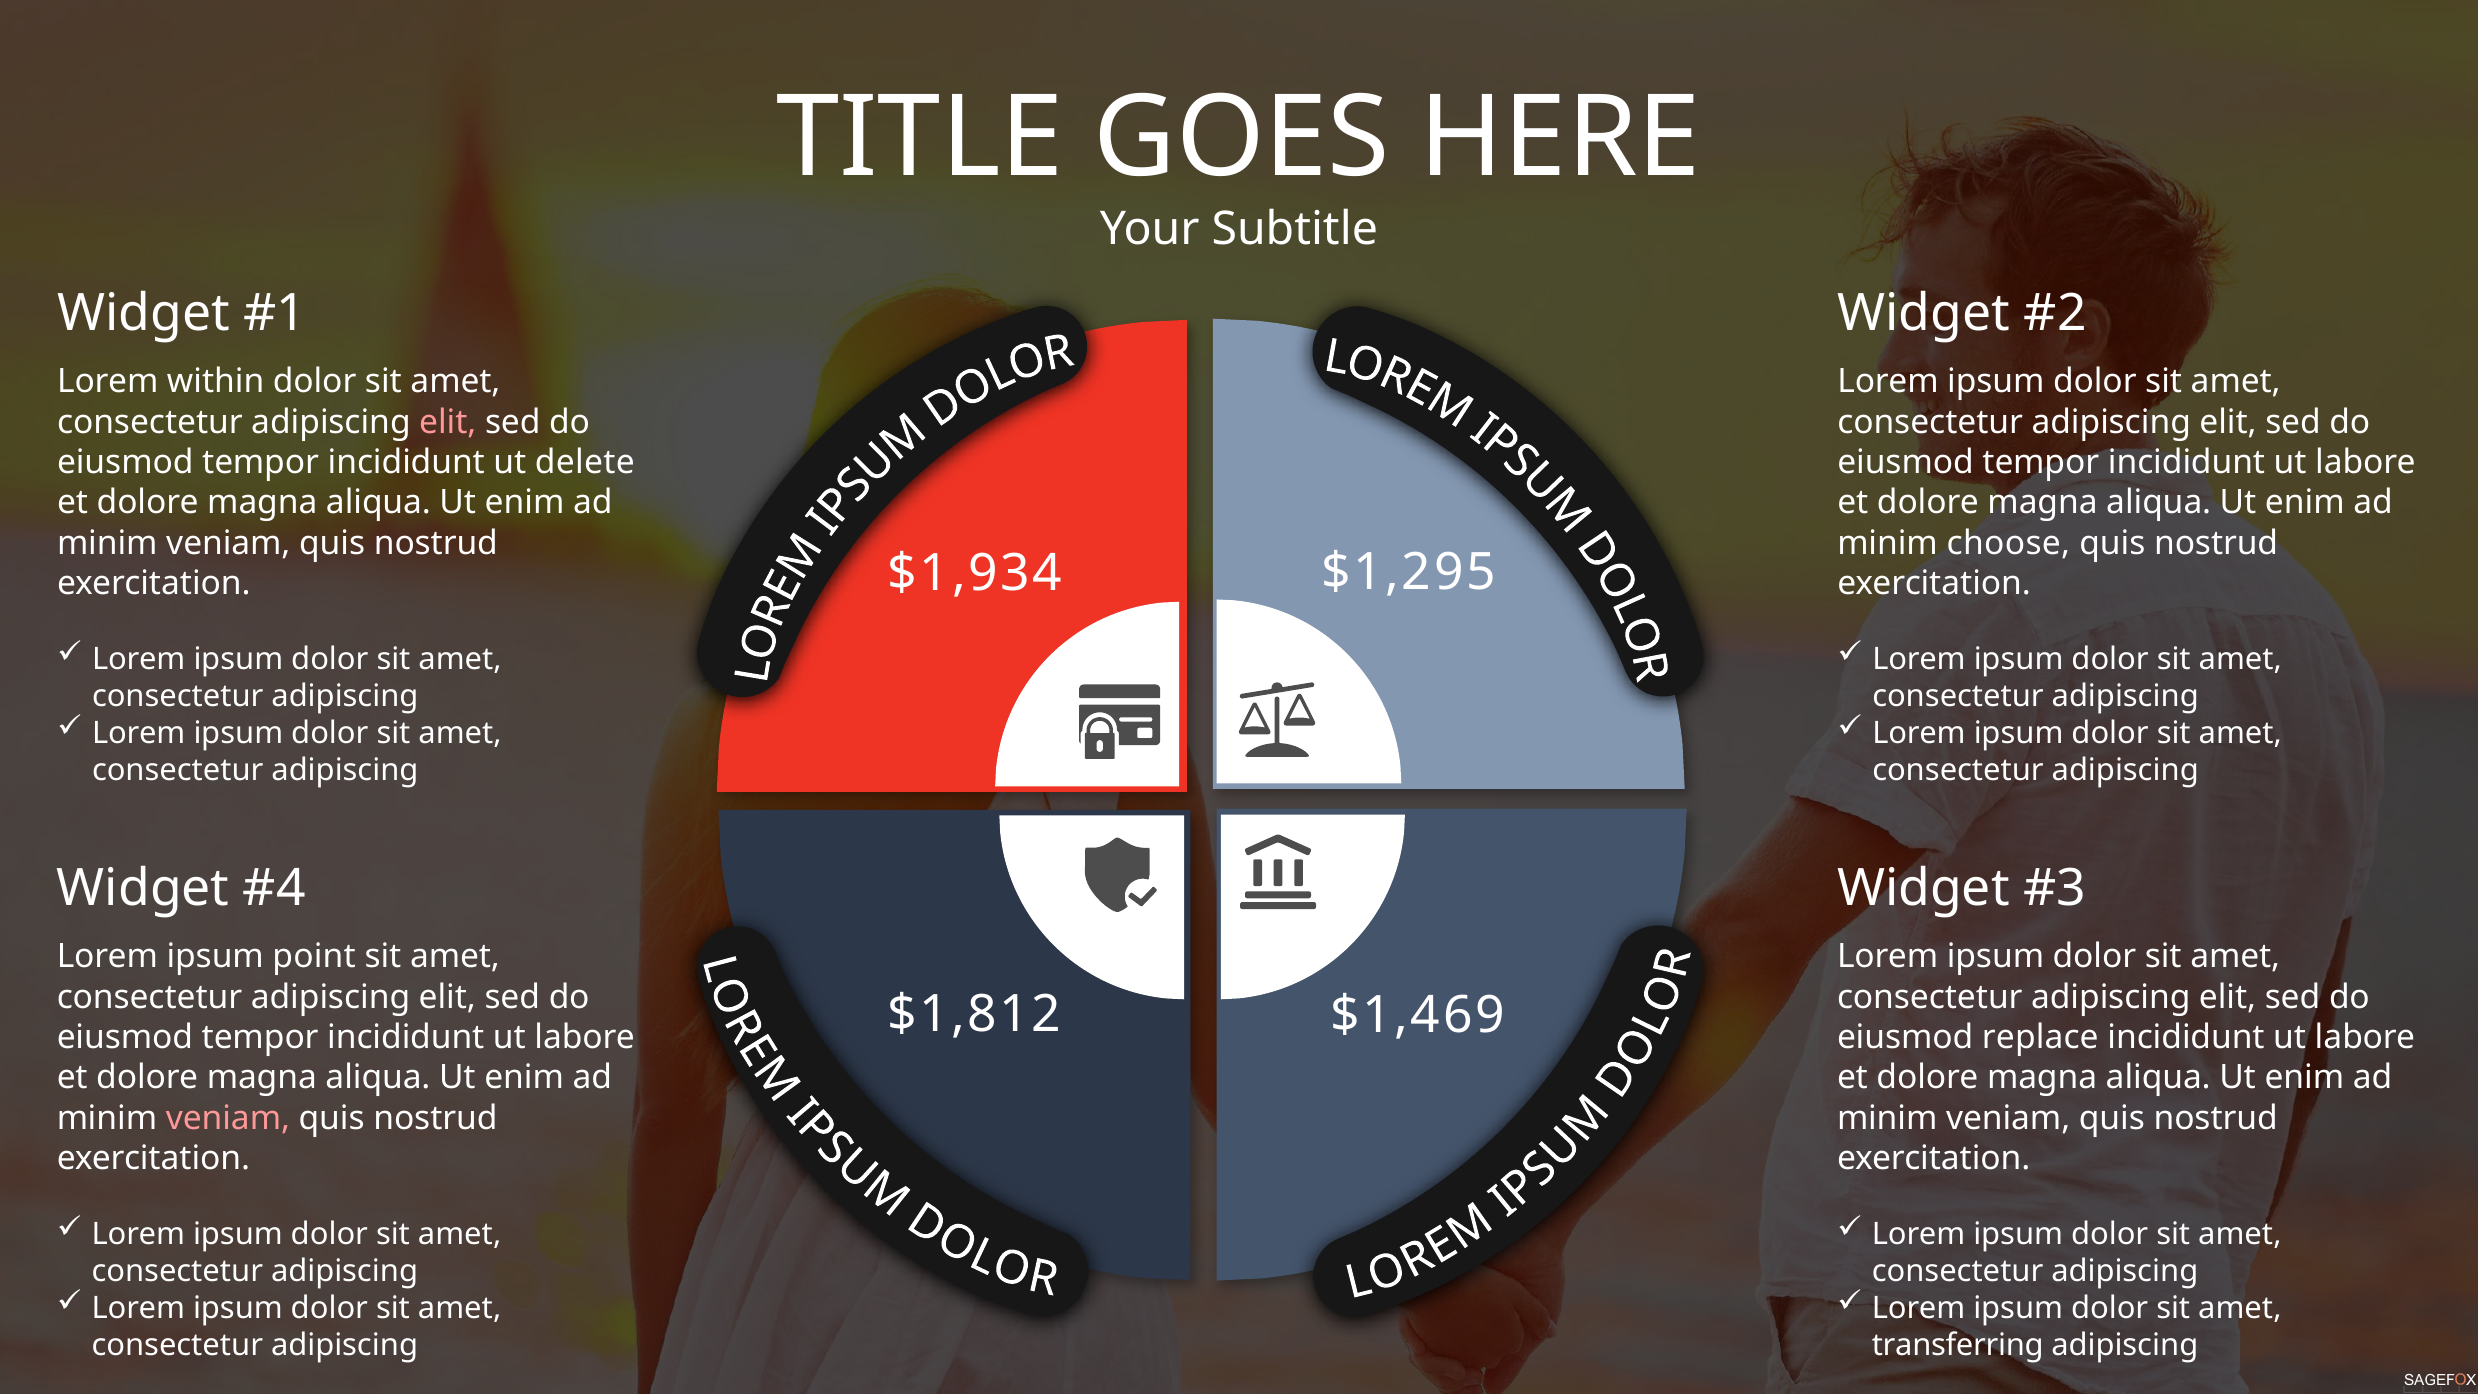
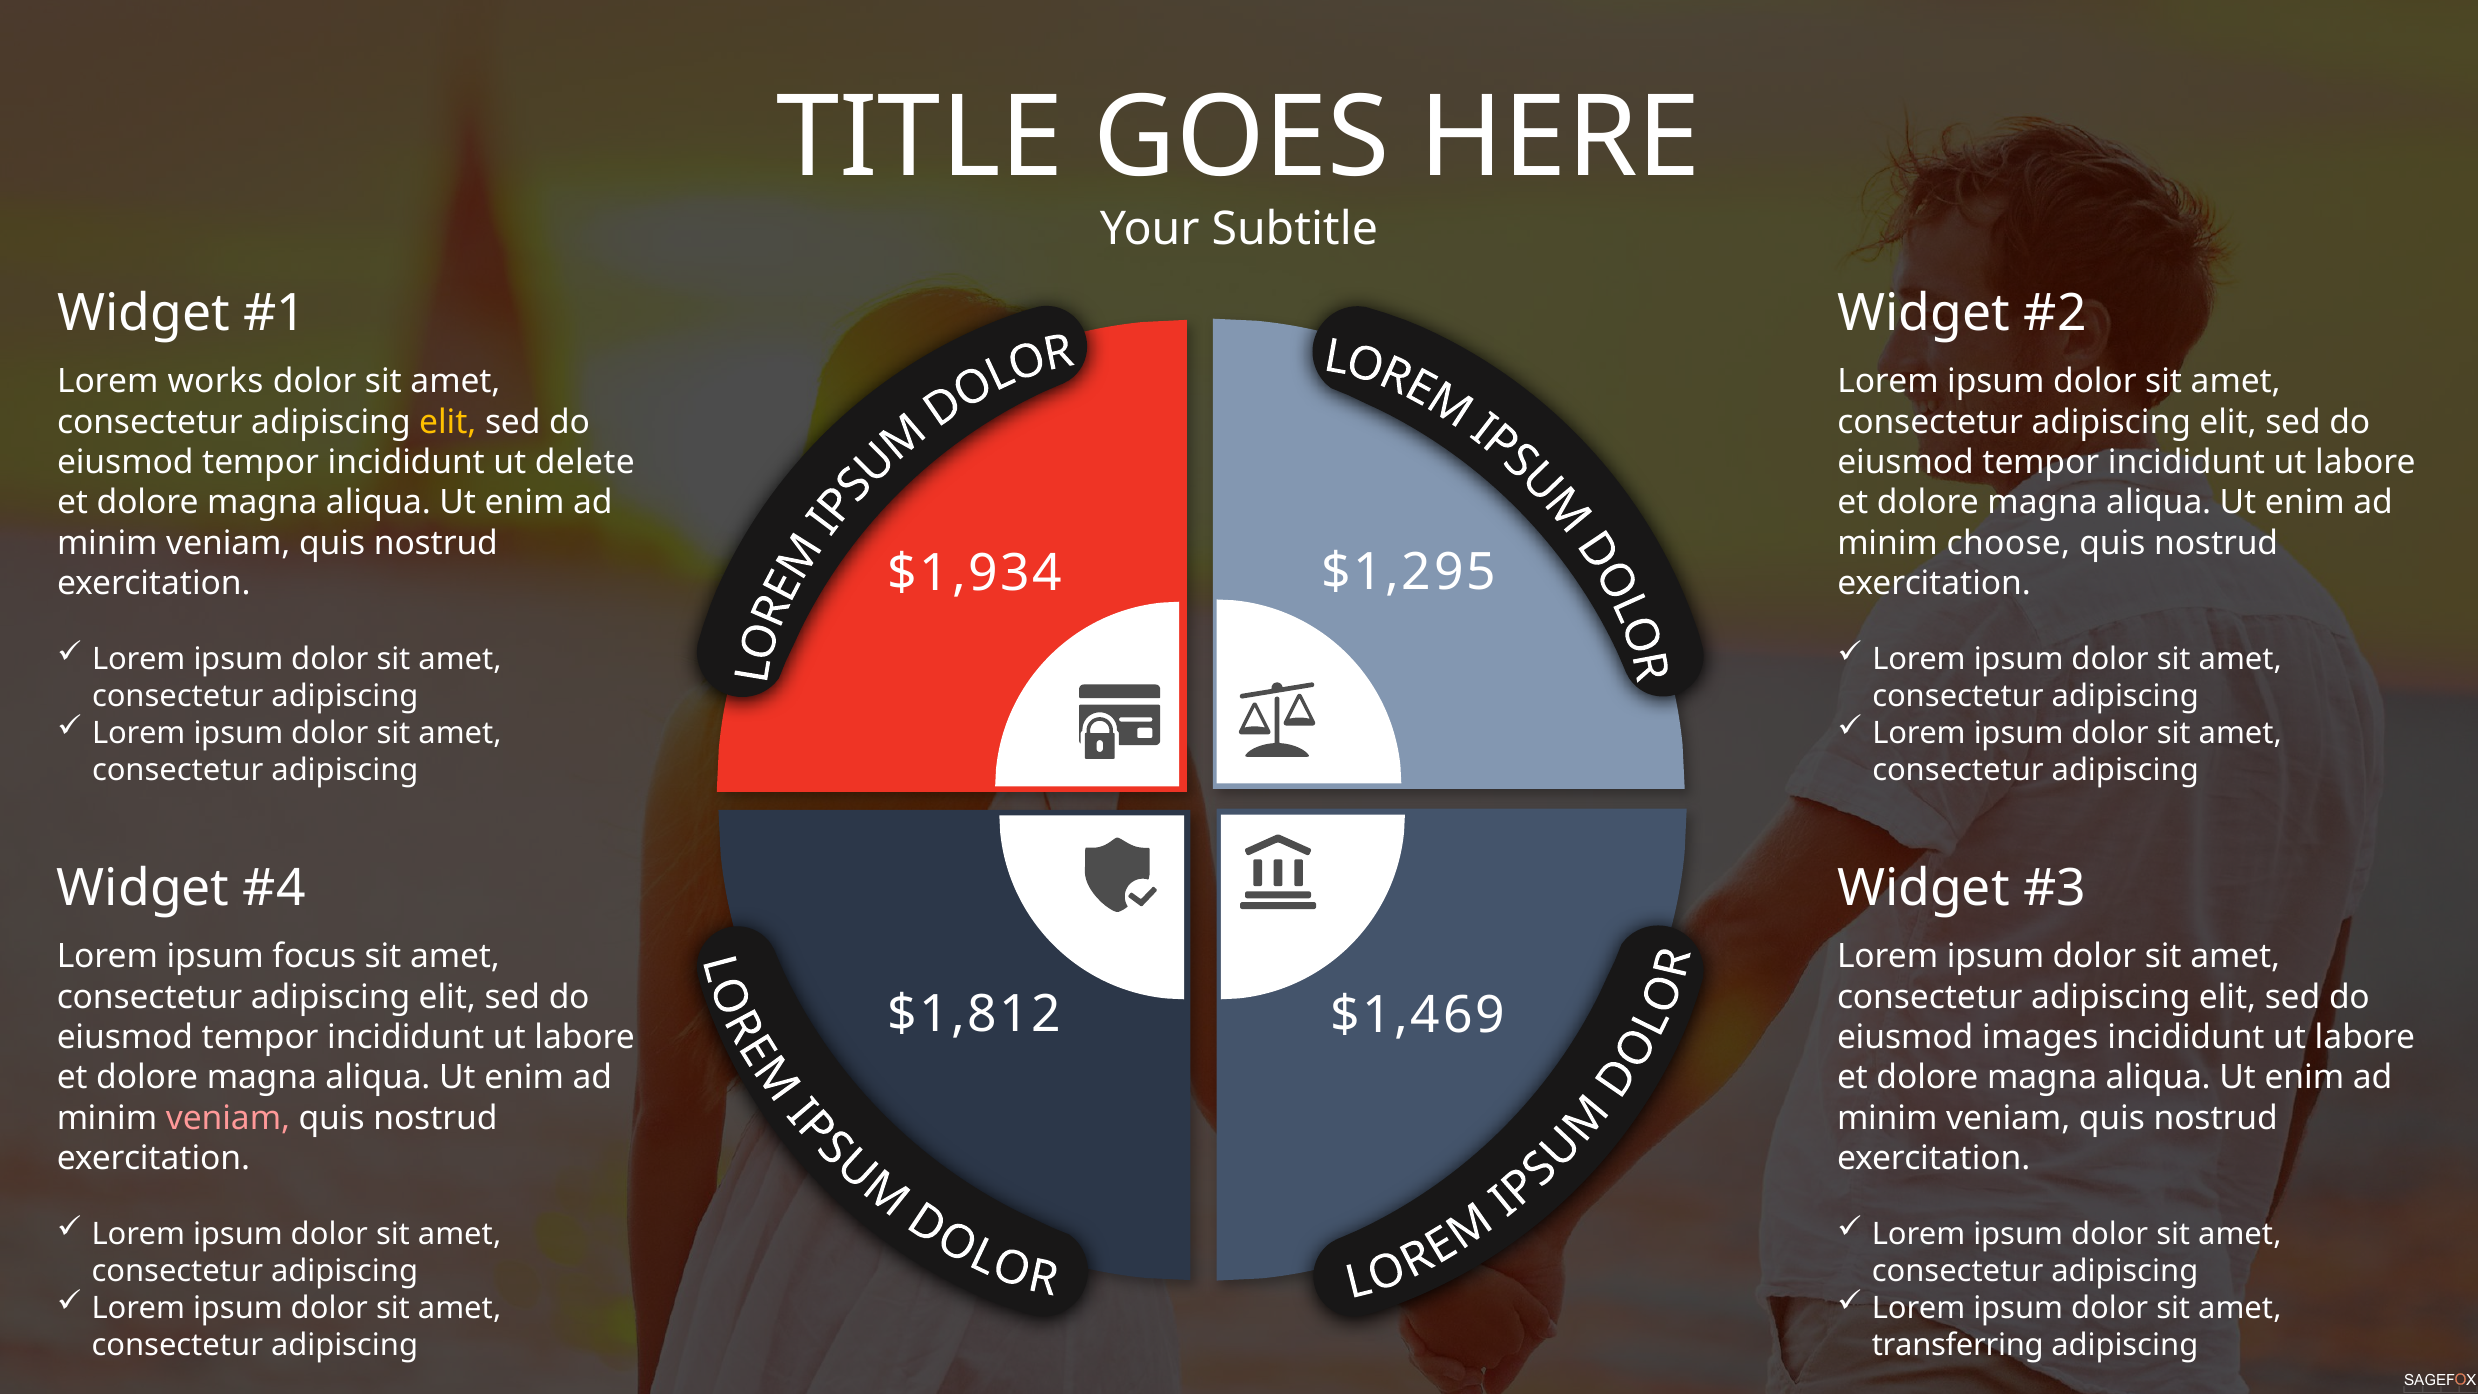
within: within -> works
elit at (448, 422) colour: pink -> yellow
point: point -> focus
replace: replace -> images
